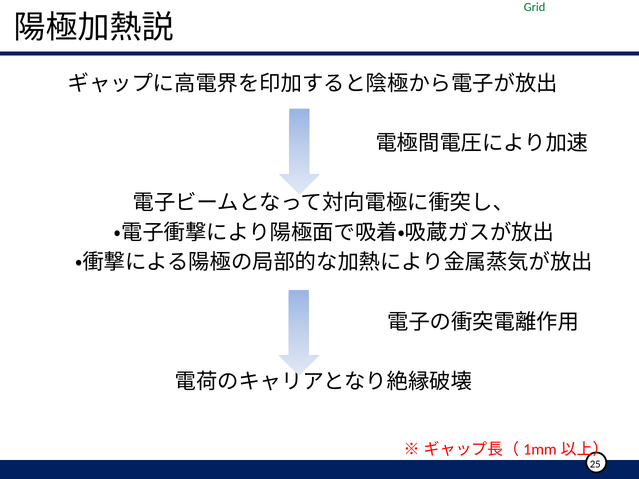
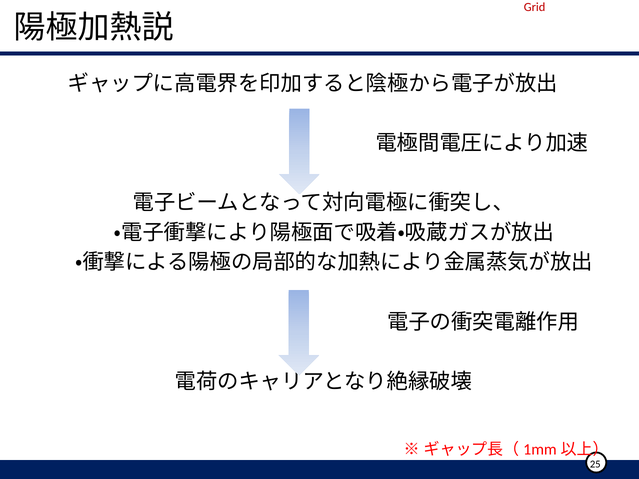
Grid colour: green -> red
